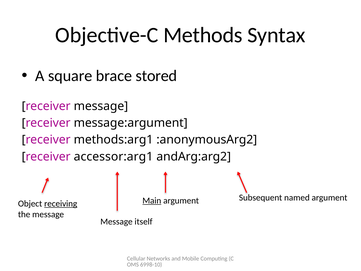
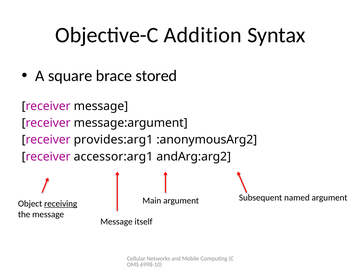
Methods: Methods -> Addition
methods:arg1: methods:arg1 -> provides:arg1
Main underline: present -> none
